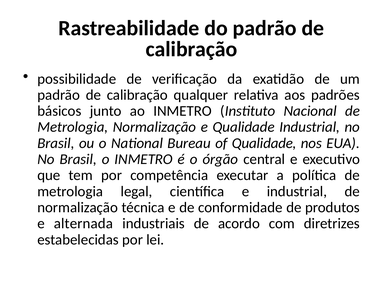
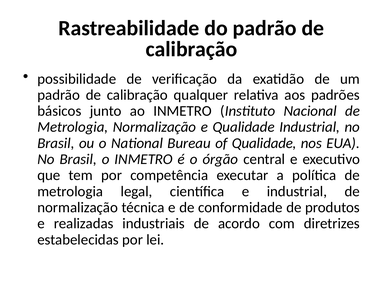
alternada: alternada -> realizadas
